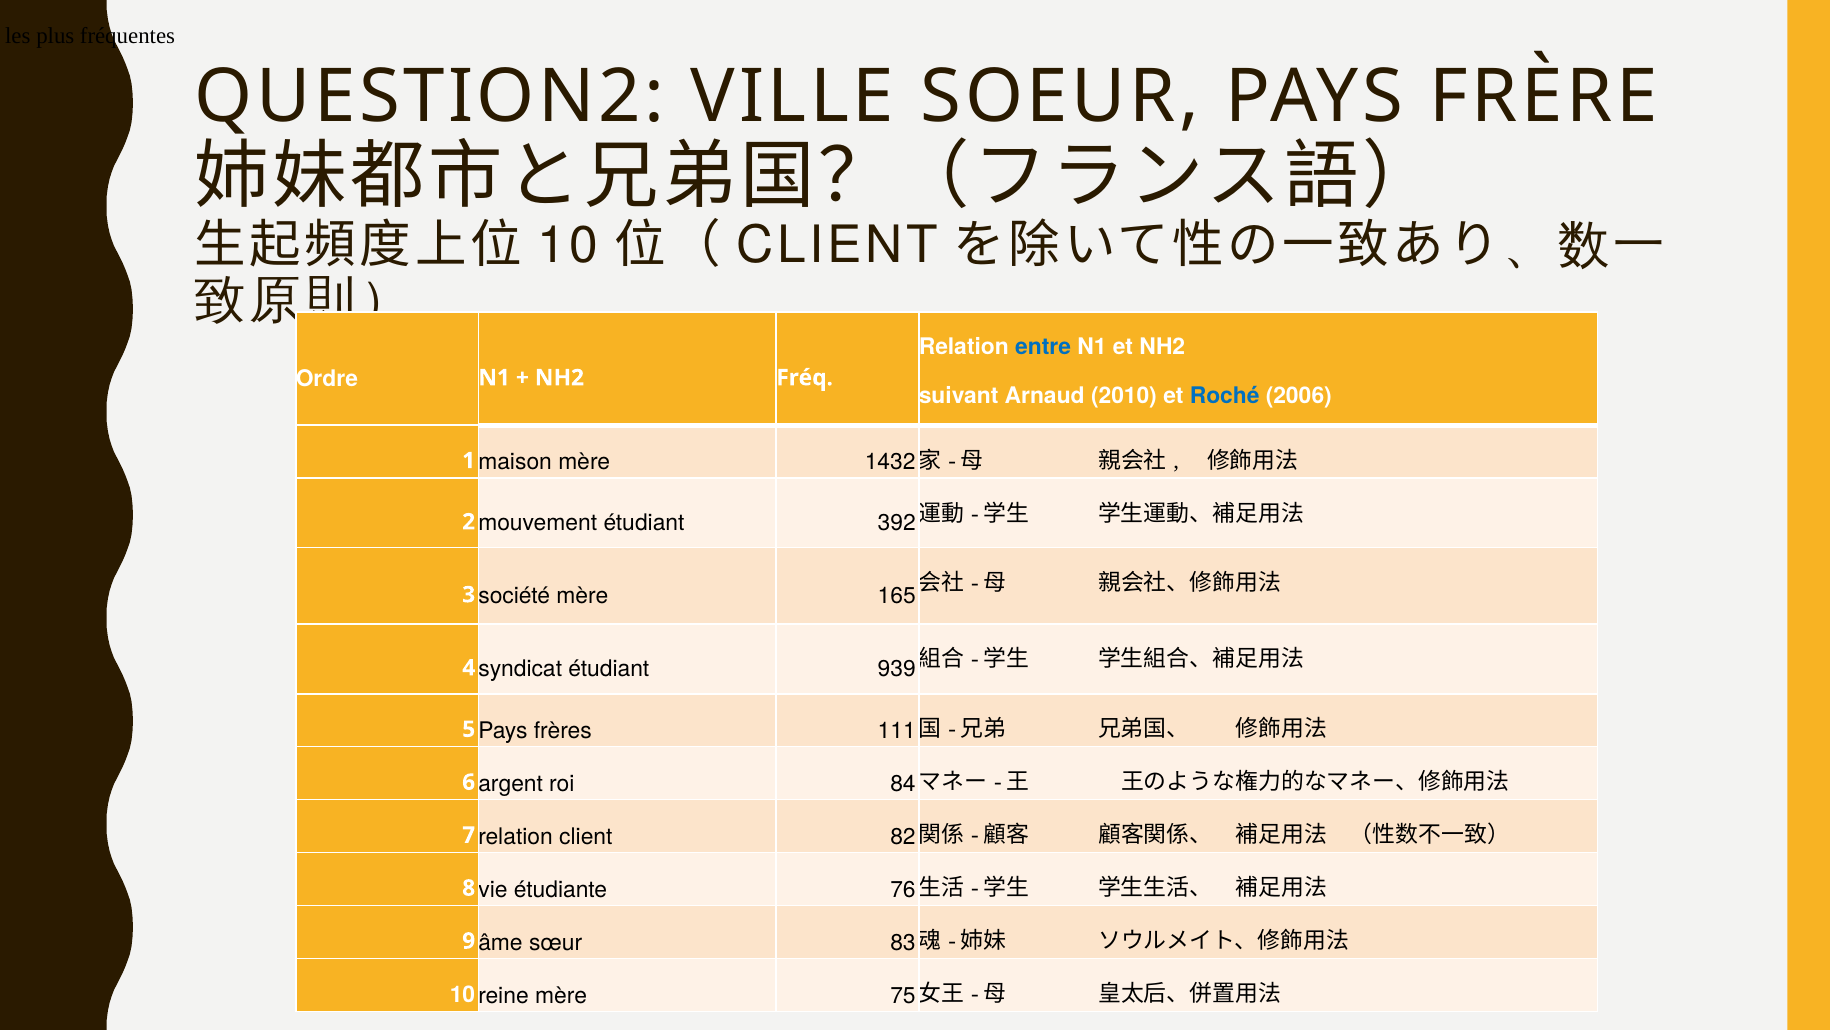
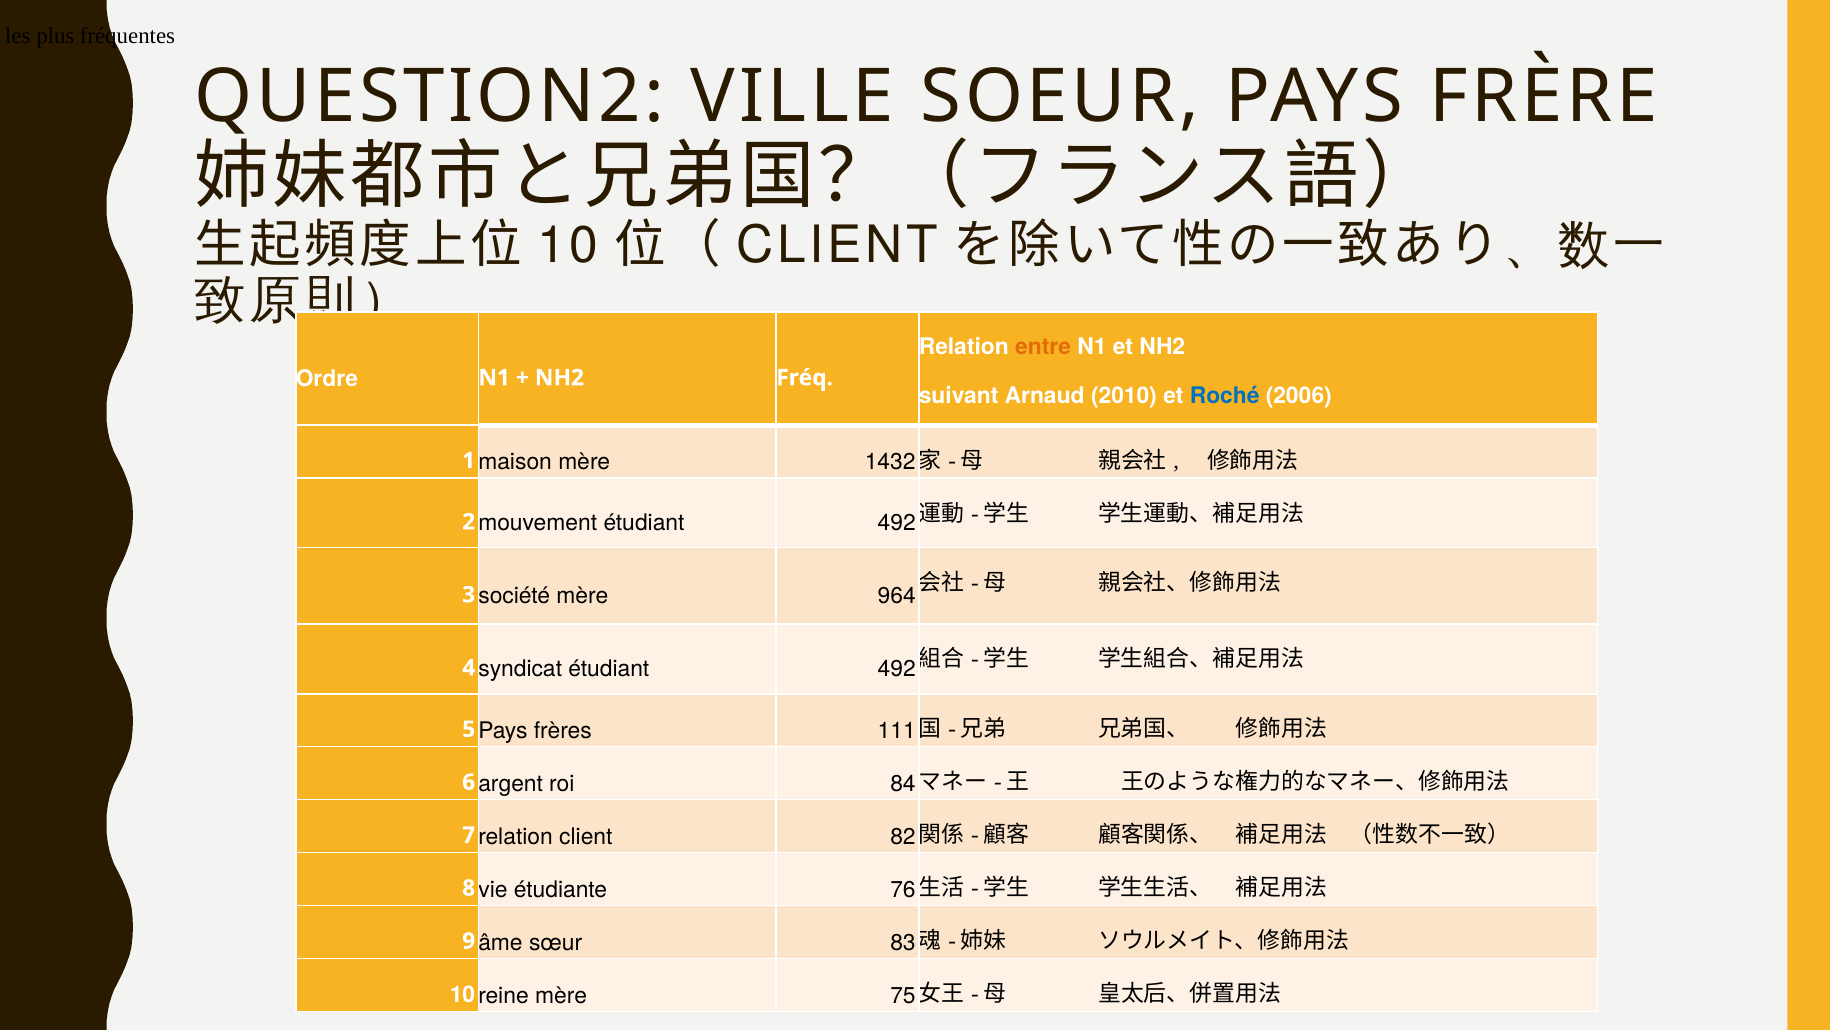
entre colour: blue -> orange
392 at (897, 523): 392 -> 492
165: 165 -> 964
939 at (897, 669): 939 -> 492
